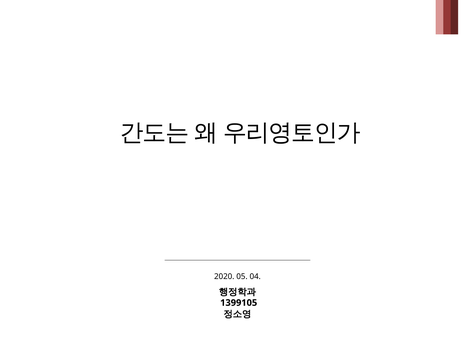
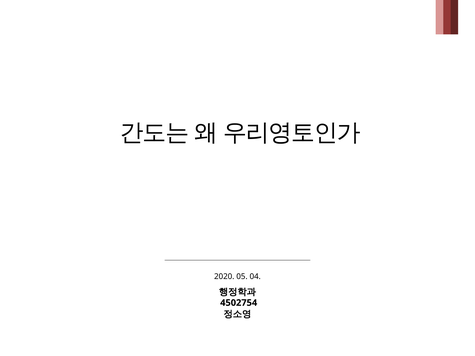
1399105: 1399105 -> 4502754
